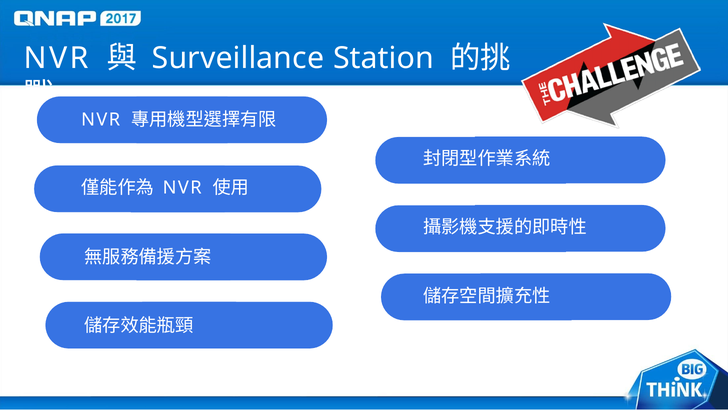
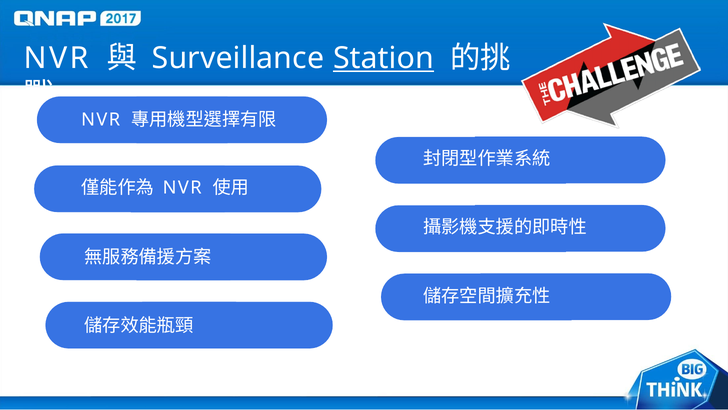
Station underline: none -> present
